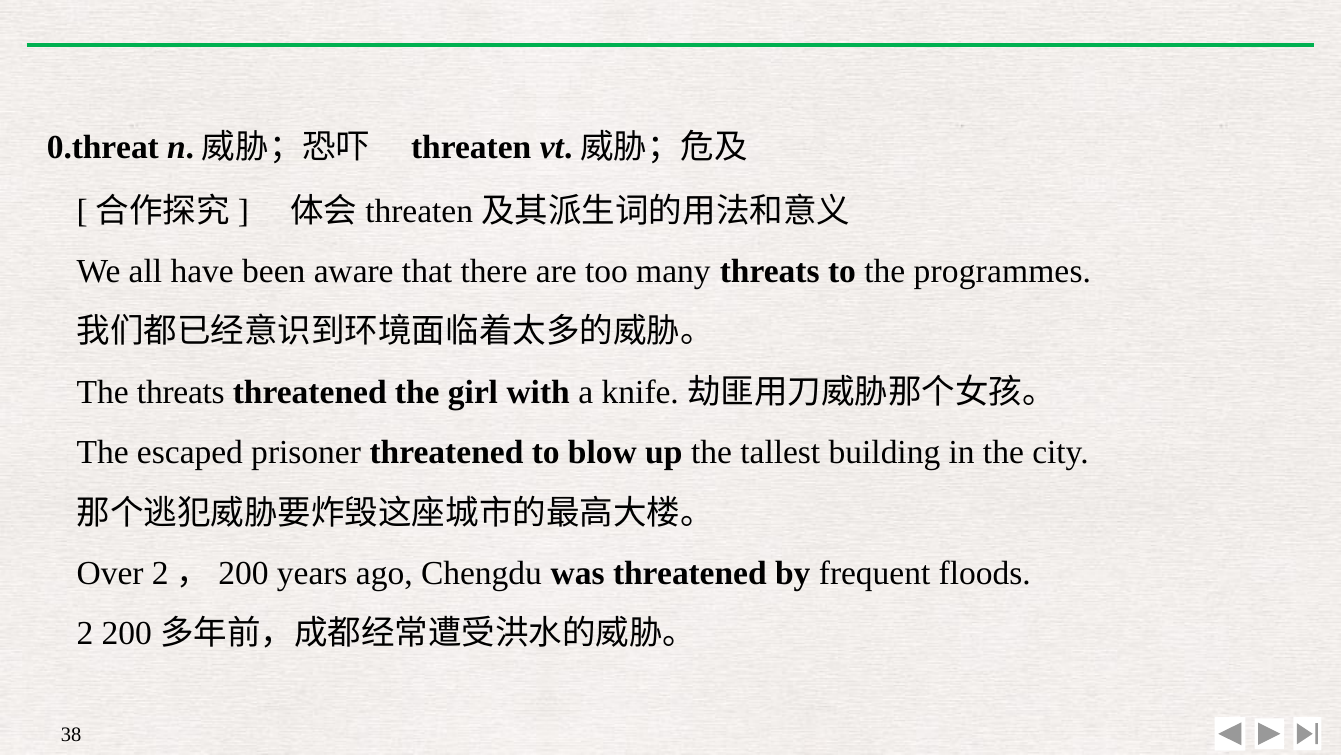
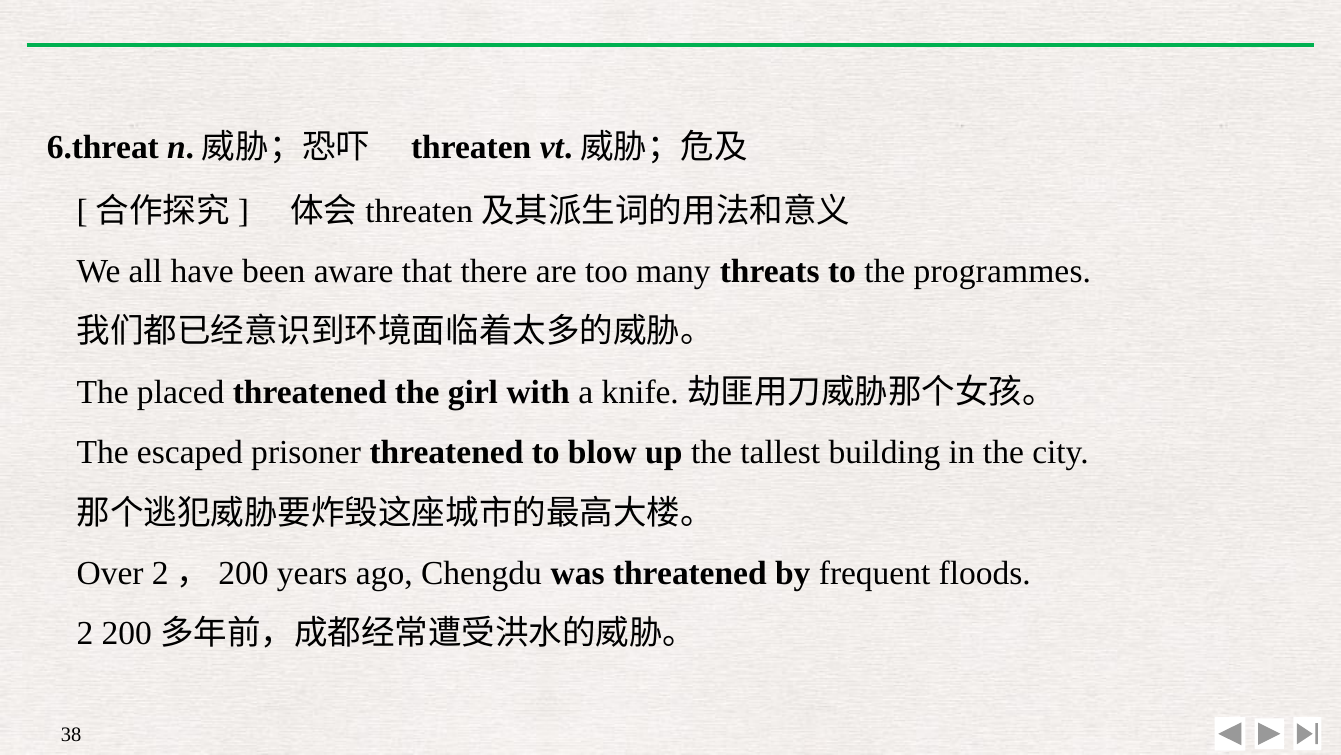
0.threat: 0.threat -> 6.threat
The threats: threats -> placed
